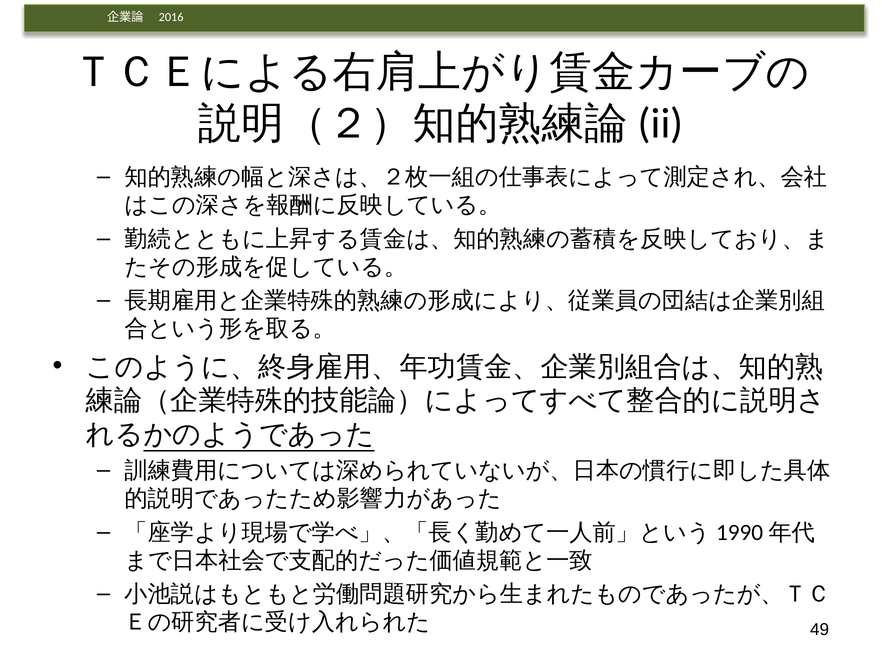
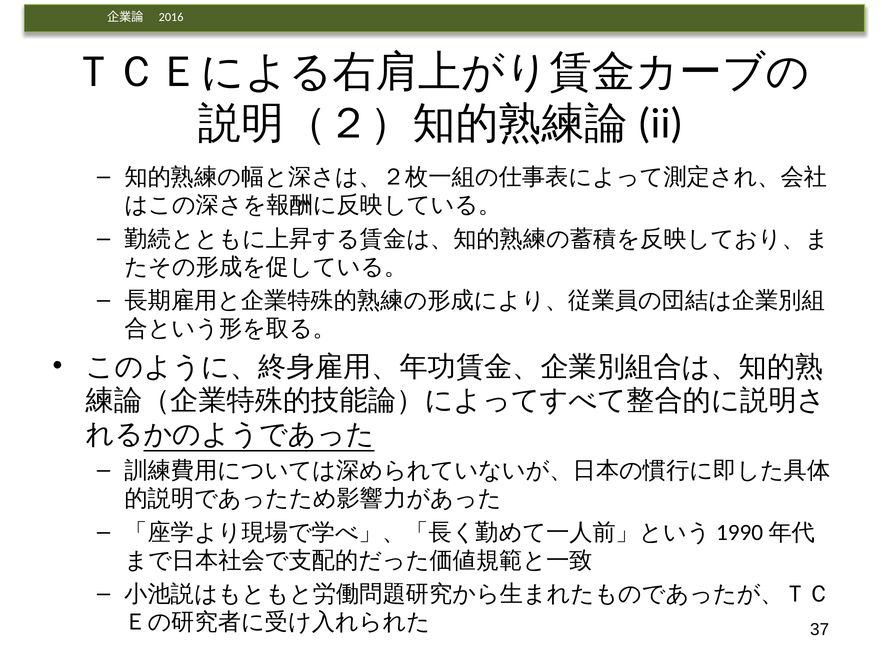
49: 49 -> 37
